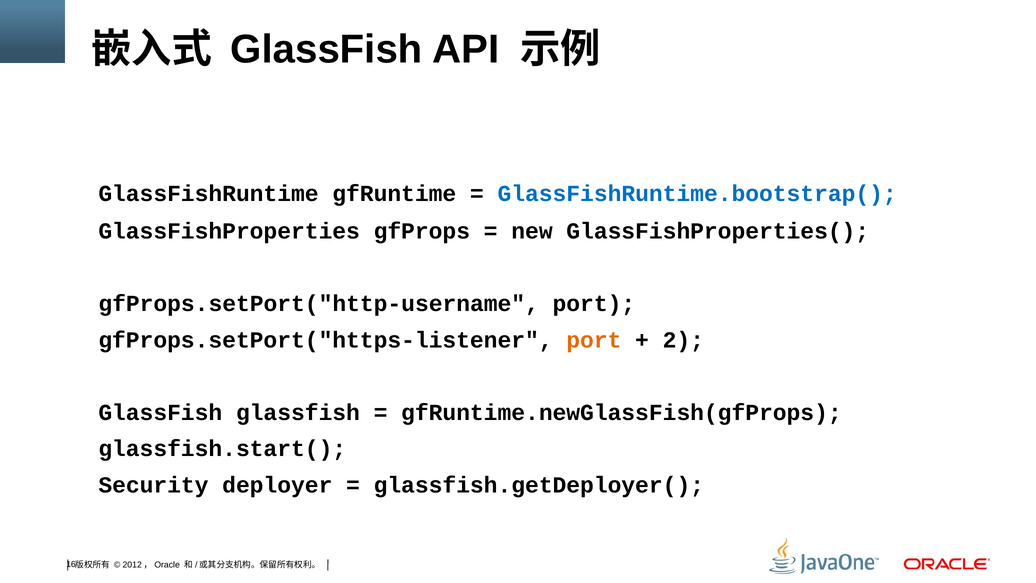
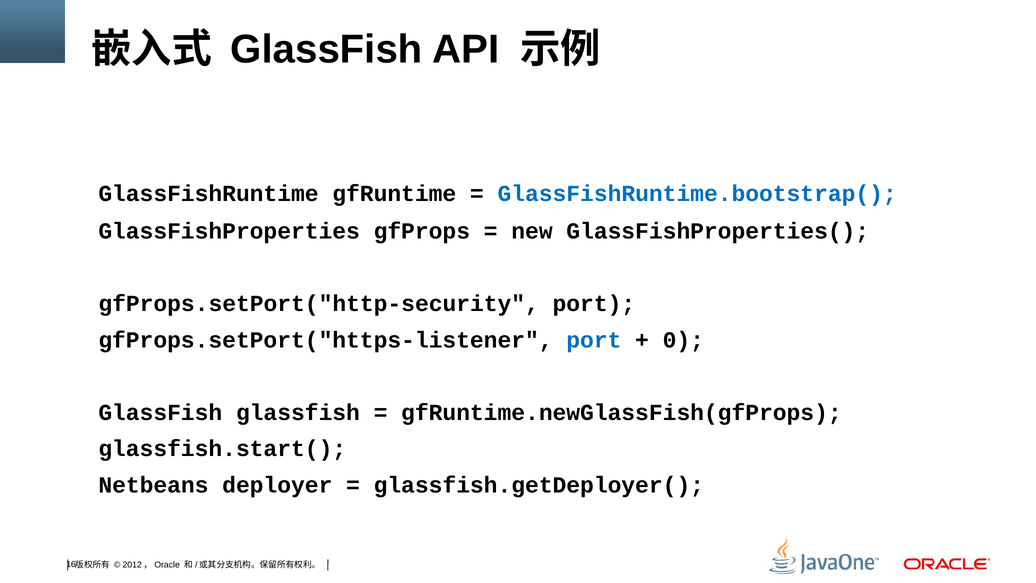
gfProps.setPort("http-username: gfProps.setPort("http-username -> gfProps.setPort("http-security
port at (594, 340) colour: orange -> blue
2: 2 -> 0
Security: Security -> Netbeans
